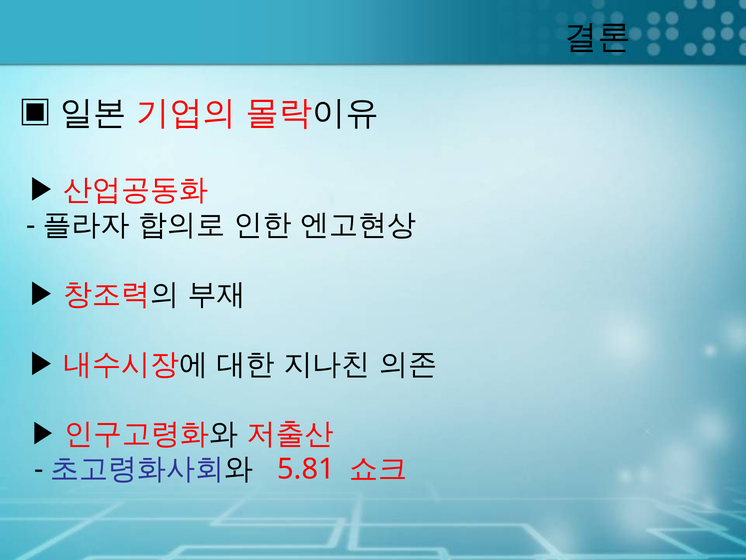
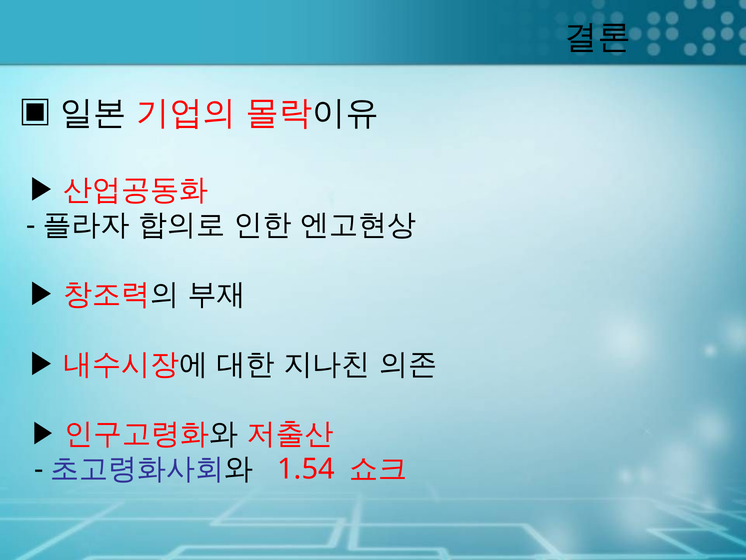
5.81: 5.81 -> 1.54
